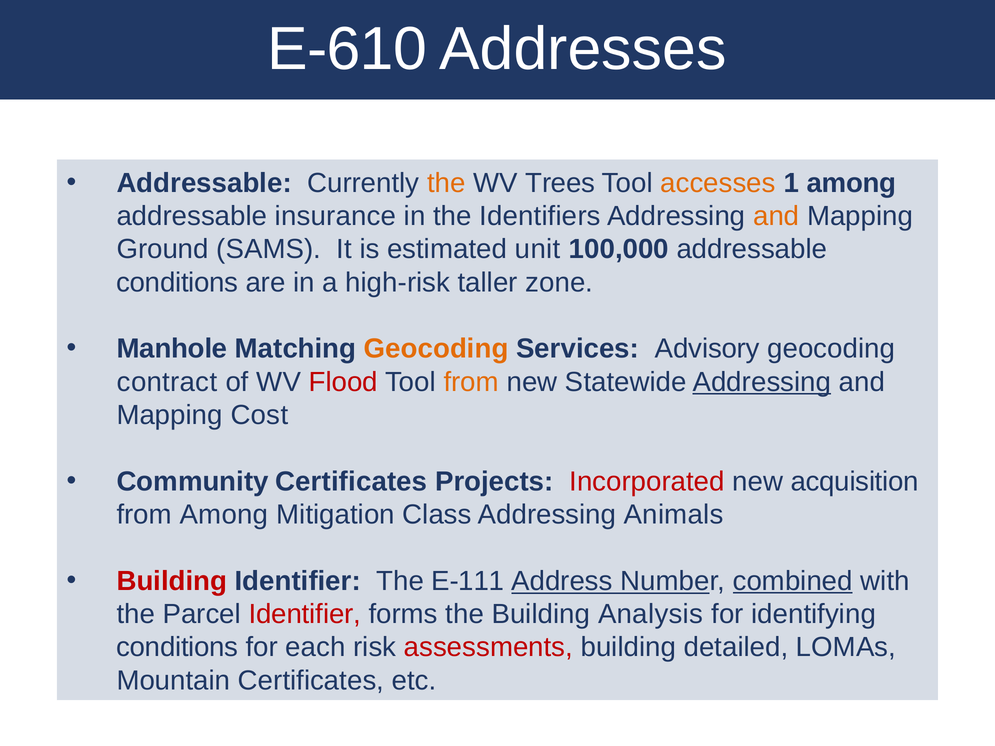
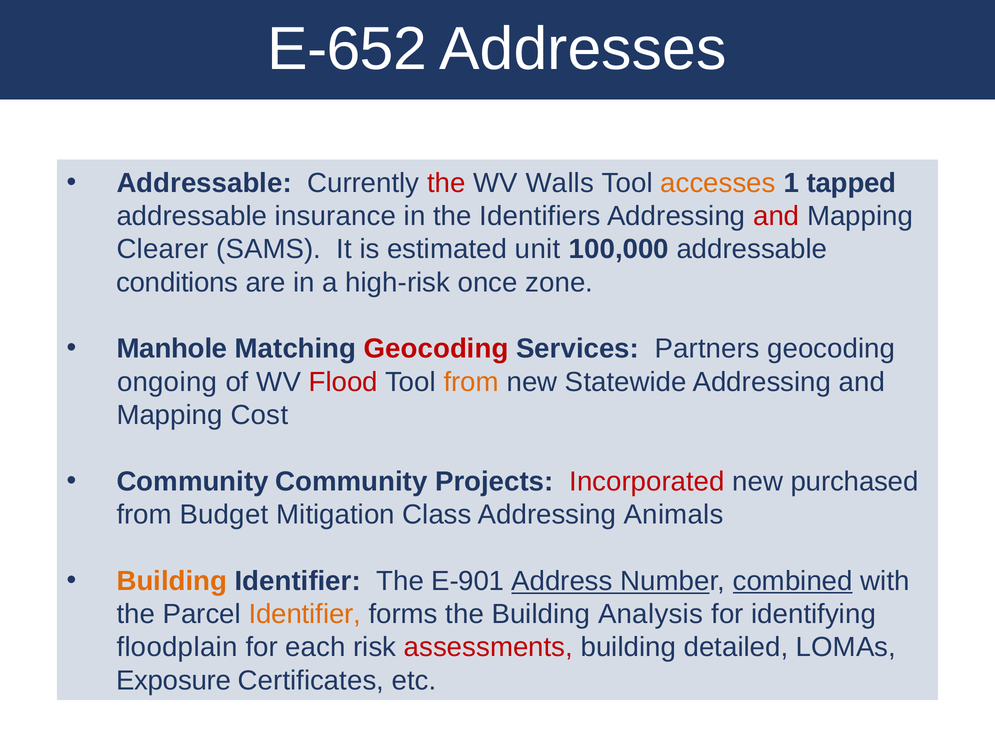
E-610: E-610 -> E-652
the at (446, 183) colour: orange -> red
Trees: Trees -> Walls
1 among: among -> tapped
and at (776, 216) colour: orange -> red
Ground: Ground -> Clearer
taller: taller -> once
Geocoding at (436, 349) colour: orange -> red
Advisory: Advisory -> Partners
contract: contract -> ongoing
Addressing at (762, 382) underline: present -> none
Community Certificates: Certificates -> Community
acquisition: acquisition -> purchased
from Among: Among -> Budget
Building at (172, 581) colour: red -> orange
E-111: E-111 -> E-901
Identifier at (305, 614) colour: red -> orange
conditions at (177, 648): conditions -> floodplain
Mountain: Mountain -> Exposure
